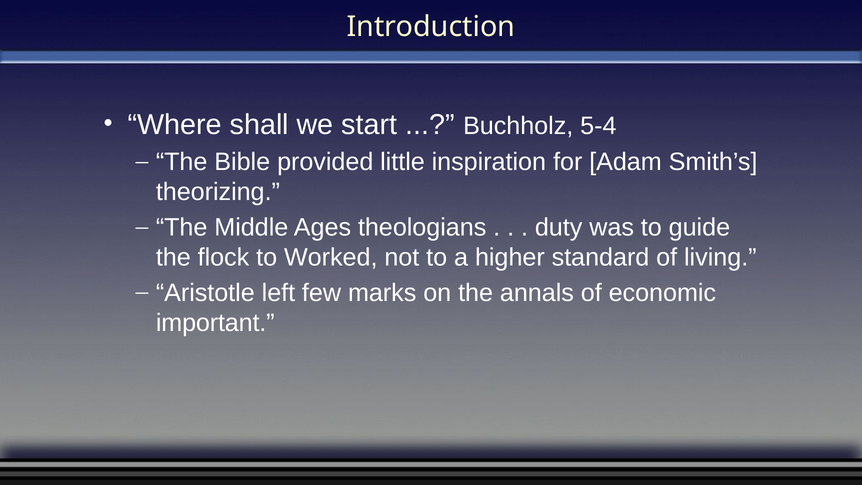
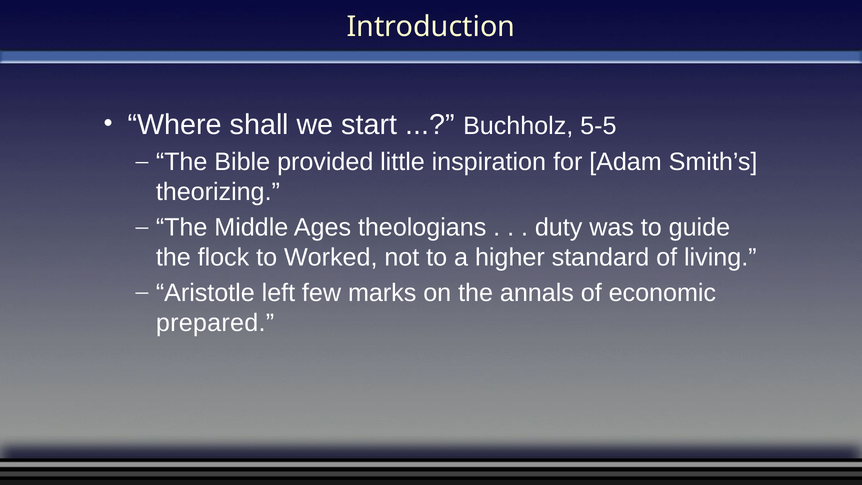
5-4: 5-4 -> 5-5
important: important -> prepared
